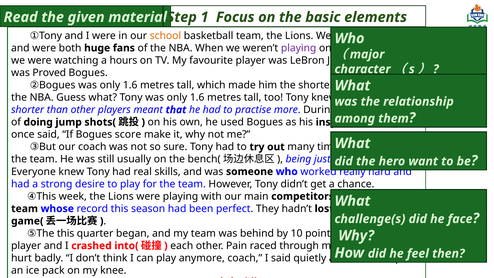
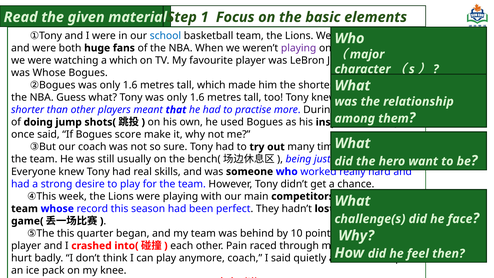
school colour: orange -> blue
a hours: hours -> which
was Proved: Proved -> Whose
